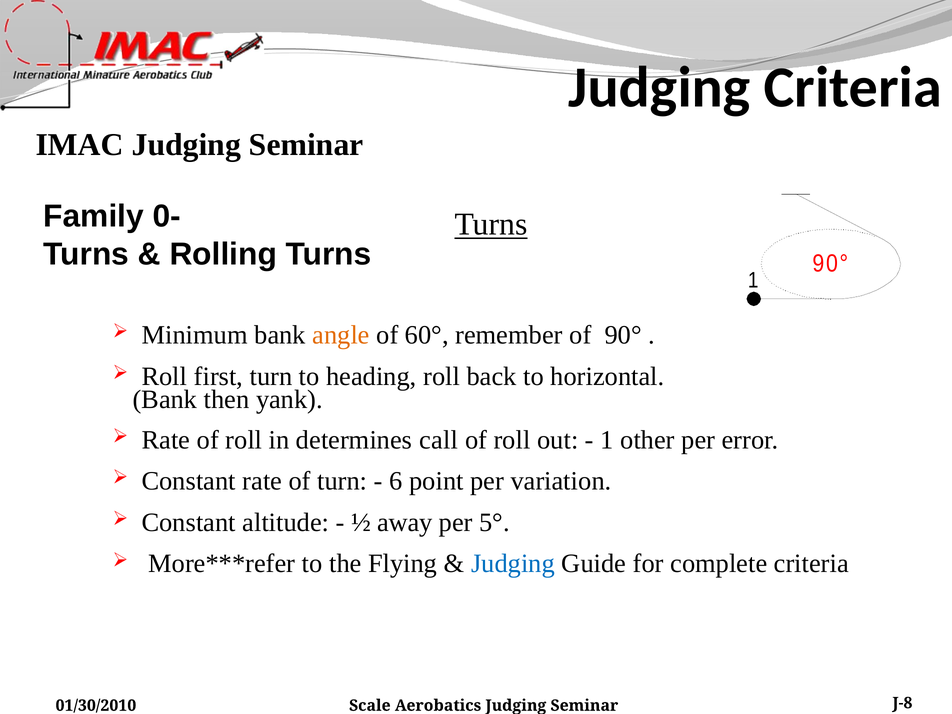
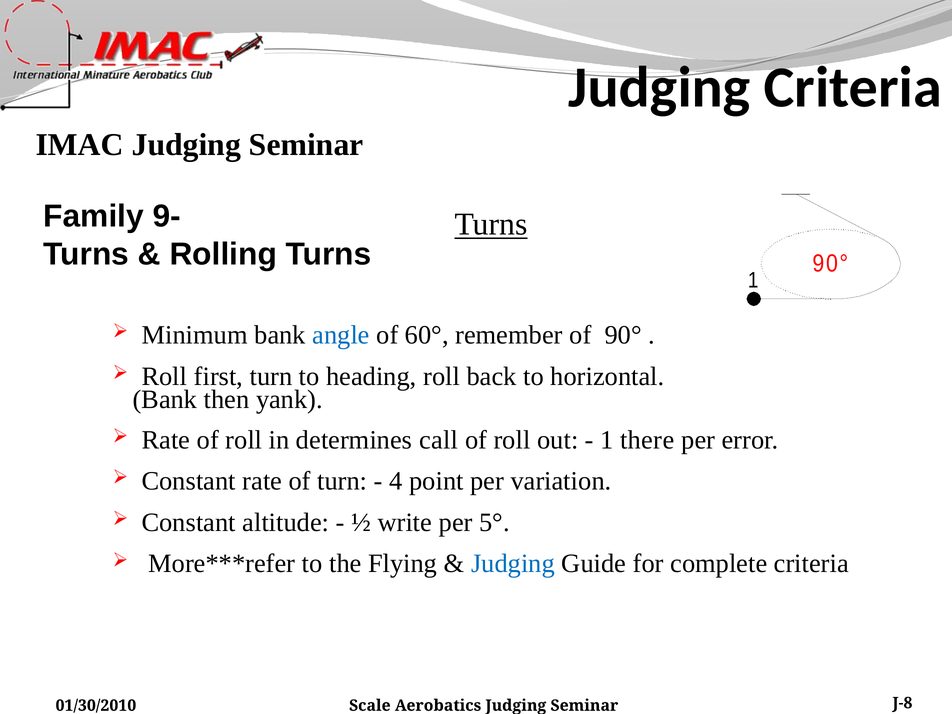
0-: 0- -> 9-
angle colour: orange -> blue
other: other -> there
6: 6 -> 4
away: away -> write
